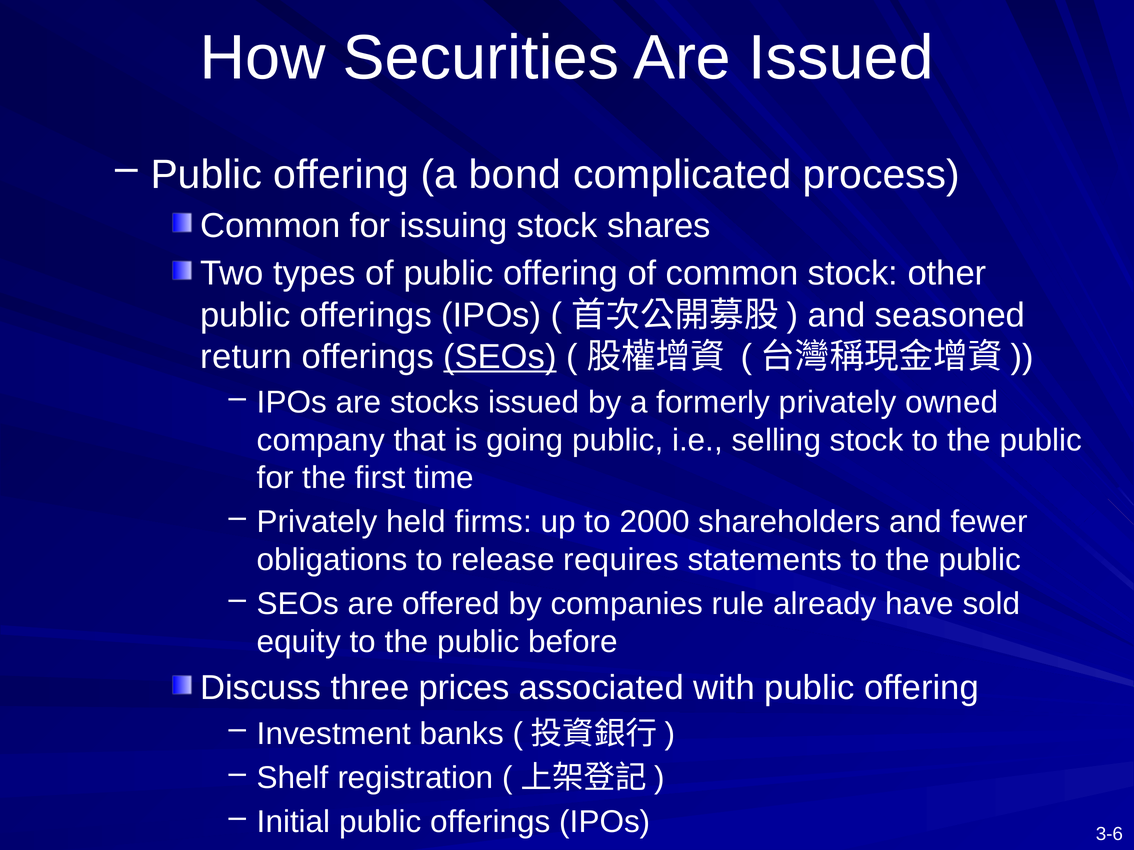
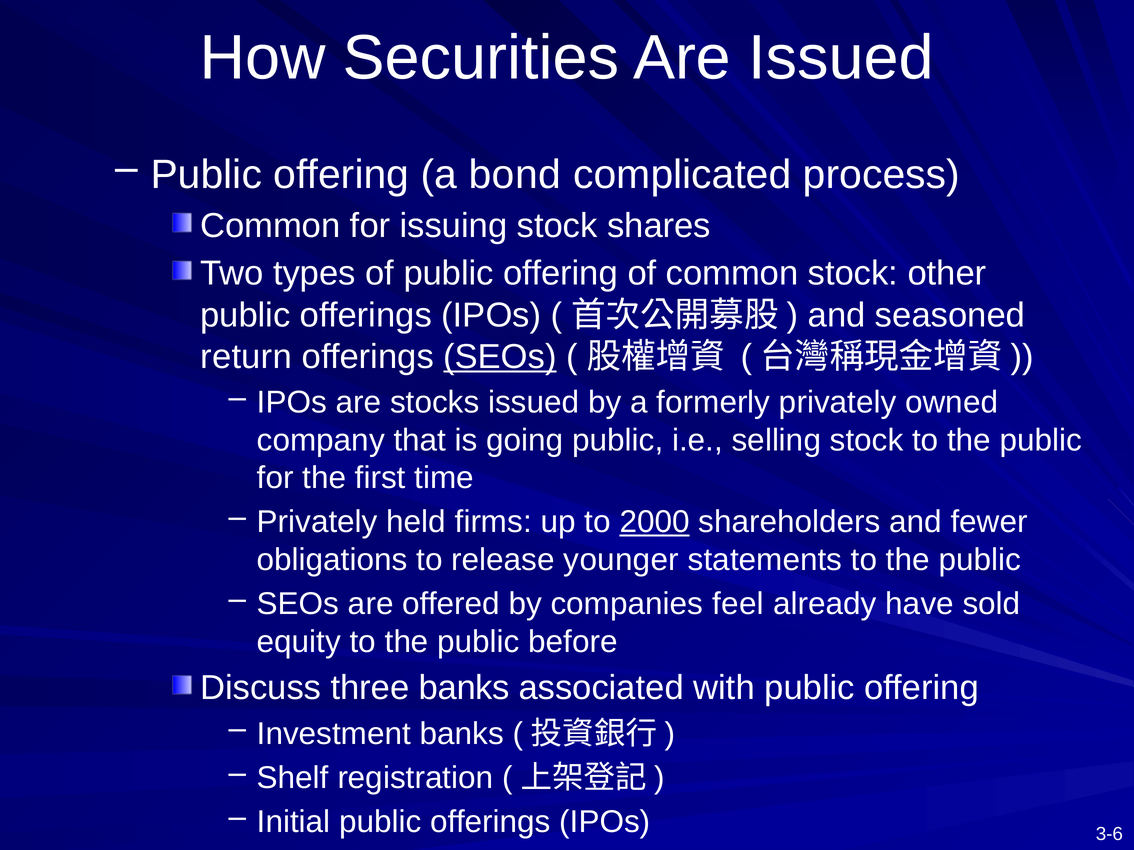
2000 underline: none -> present
requires: requires -> younger
rule: rule -> feel
three prices: prices -> banks
